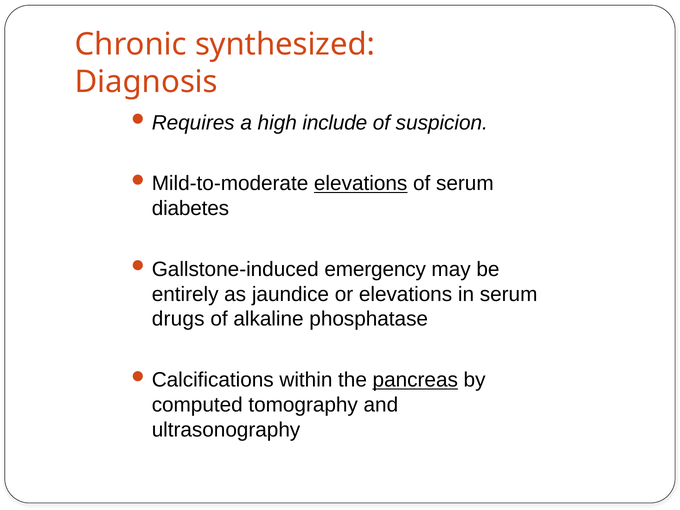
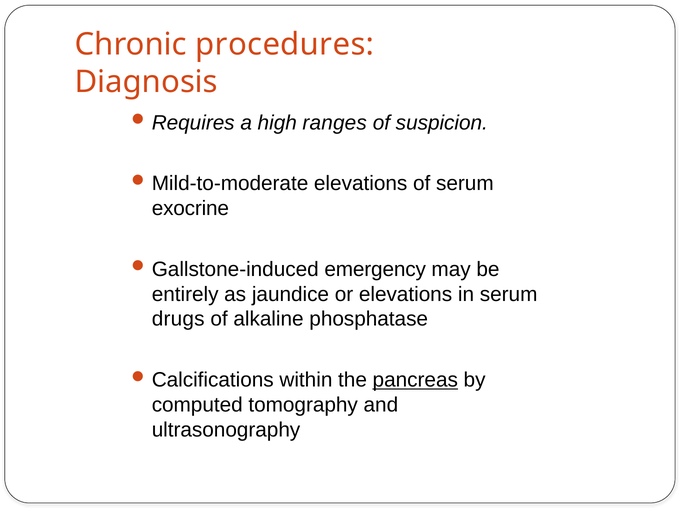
synthesized: synthesized -> procedures
include: include -> ranges
elevations at (361, 184) underline: present -> none
diabetes: diabetes -> exocrine
